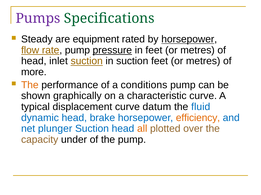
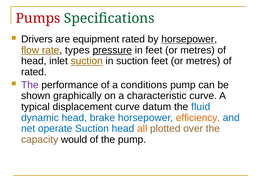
Pumps colour: purple -> red
Steady: Steady -> Drivers
rate pump: pump -> types
more at (34, 72): more -> rated
The at (30, 85) colour: orange -> purple
plunger: plunger -> operate
under: under -> would
